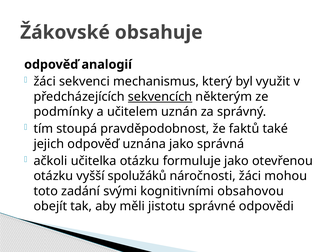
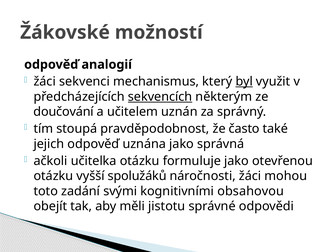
obsahuje: obsahuje -> možností
byl underline: none -> present
podmínky: podmínky -> doučování
faktů: faktů -> často
